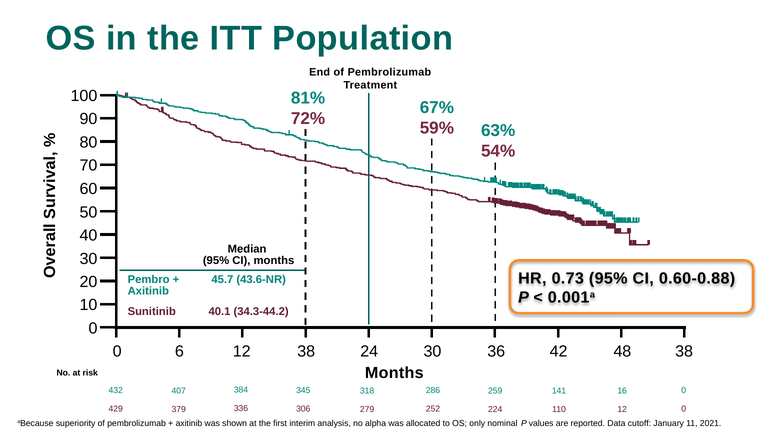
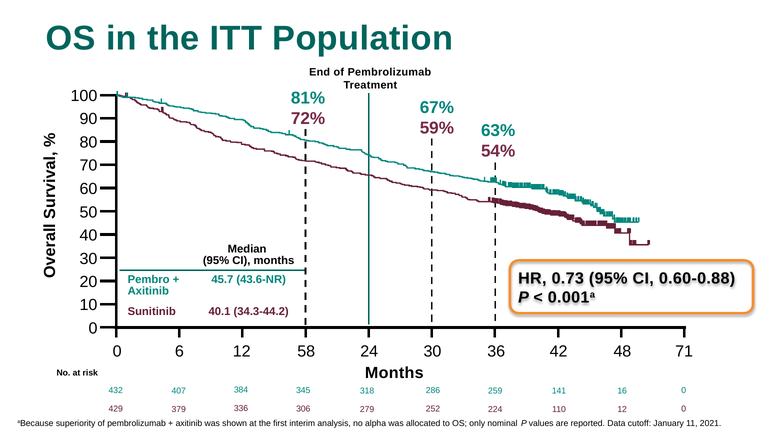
12 38: 38 -> 58
48 38: 38 -> 71
